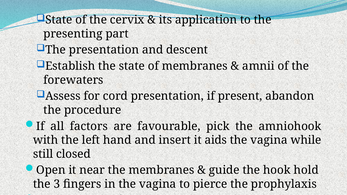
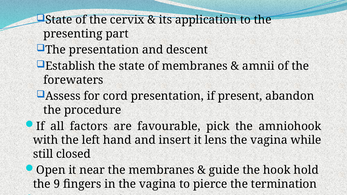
aids: aids -> lens
3: 3 -> 9
prophylaxis: prophylaxis -> termination
